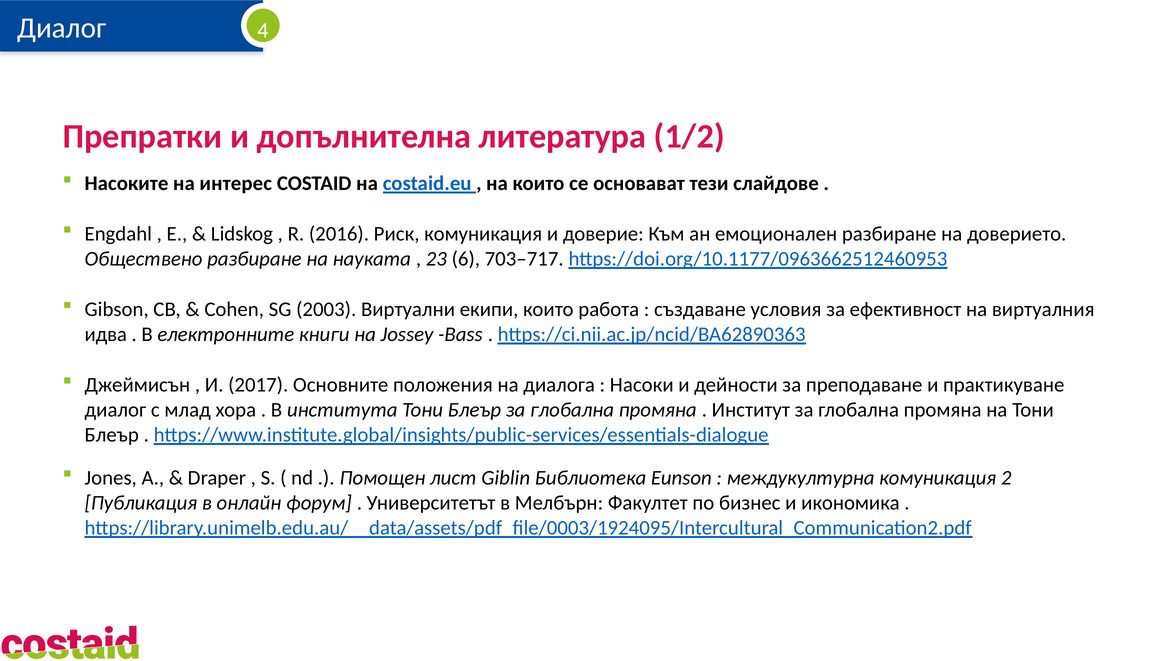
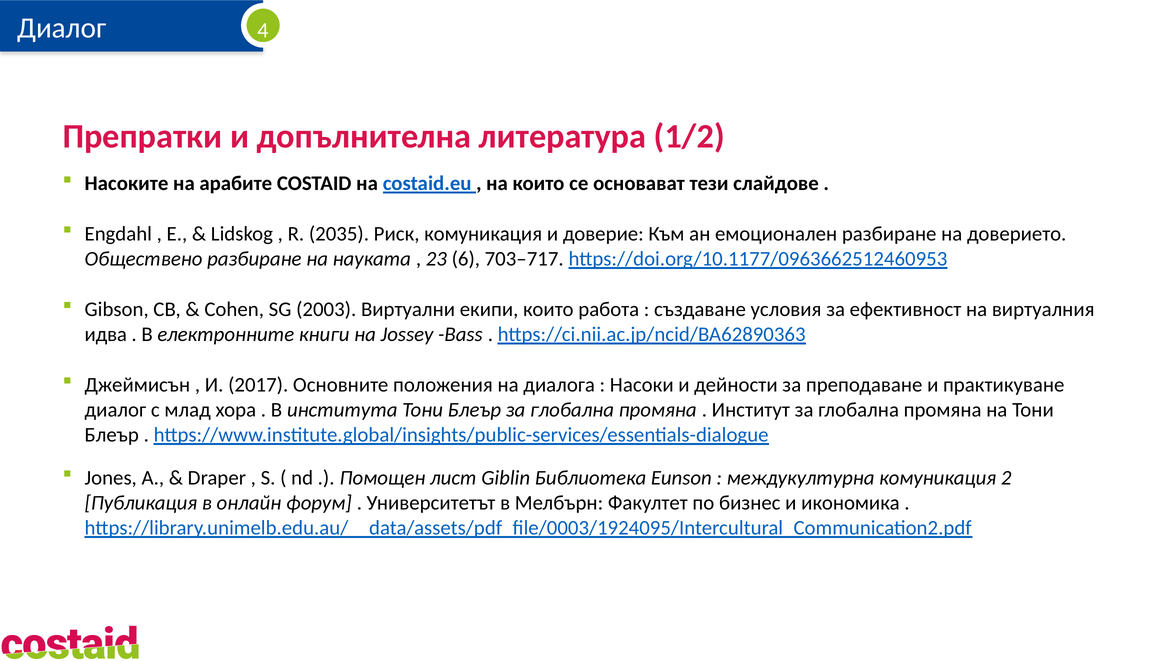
интерес: интерес -> арабите
2016: 2016 -> 2035
